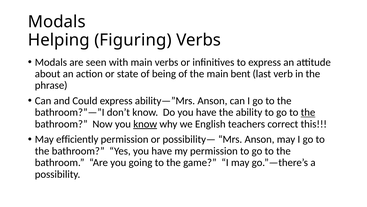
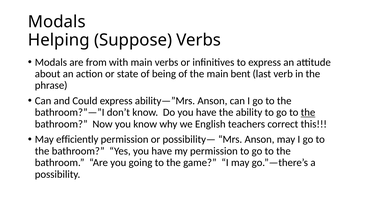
Figuring: Figuring -> Suppose
seen: seen -> from
know at (145, 124) underline: present -> none
